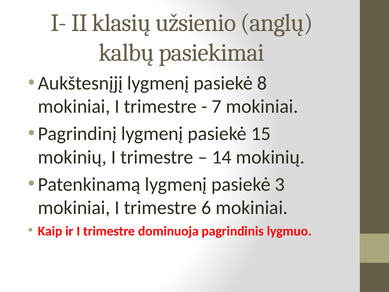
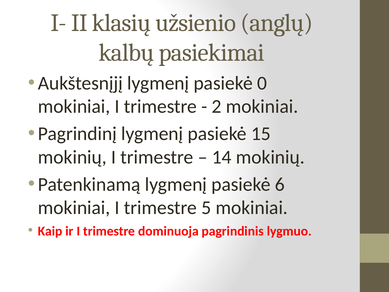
8: 8 -> 0
7: 7 -> 2
3: 3 -> 6
6: 6 -> 5
